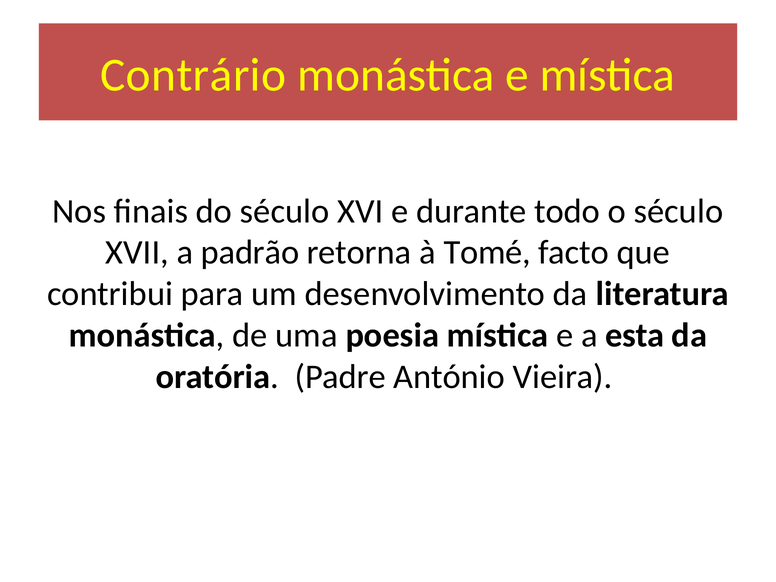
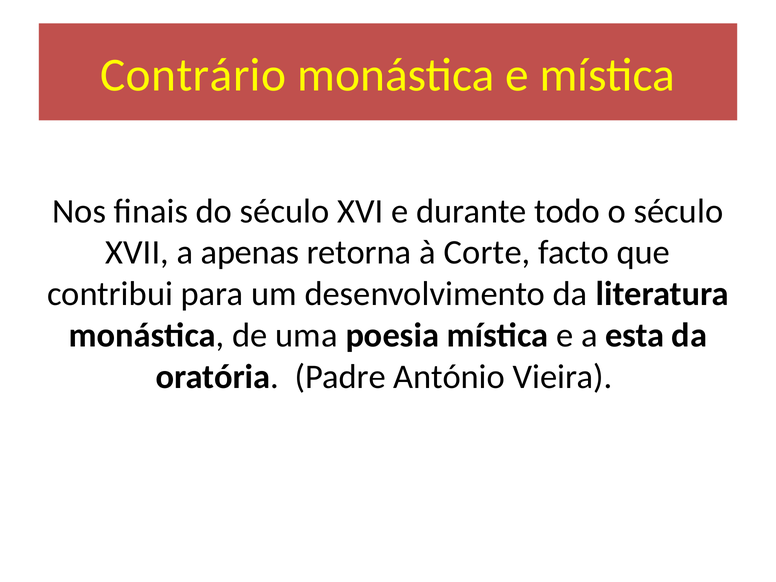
padrão: padrão -> apenas
Tomé: Tomé -> Corte
